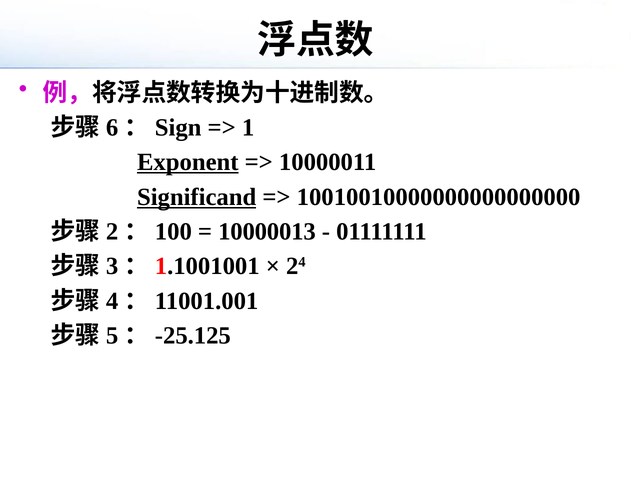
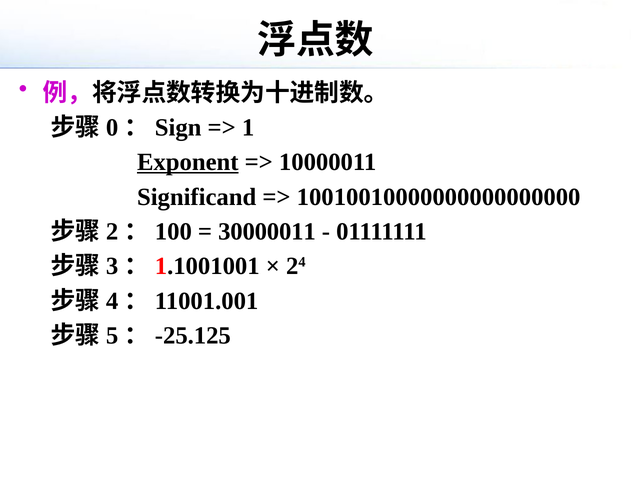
6: 6 -> 0
Significand underline: present -> none
10000013: 10000013 -> 30000011
